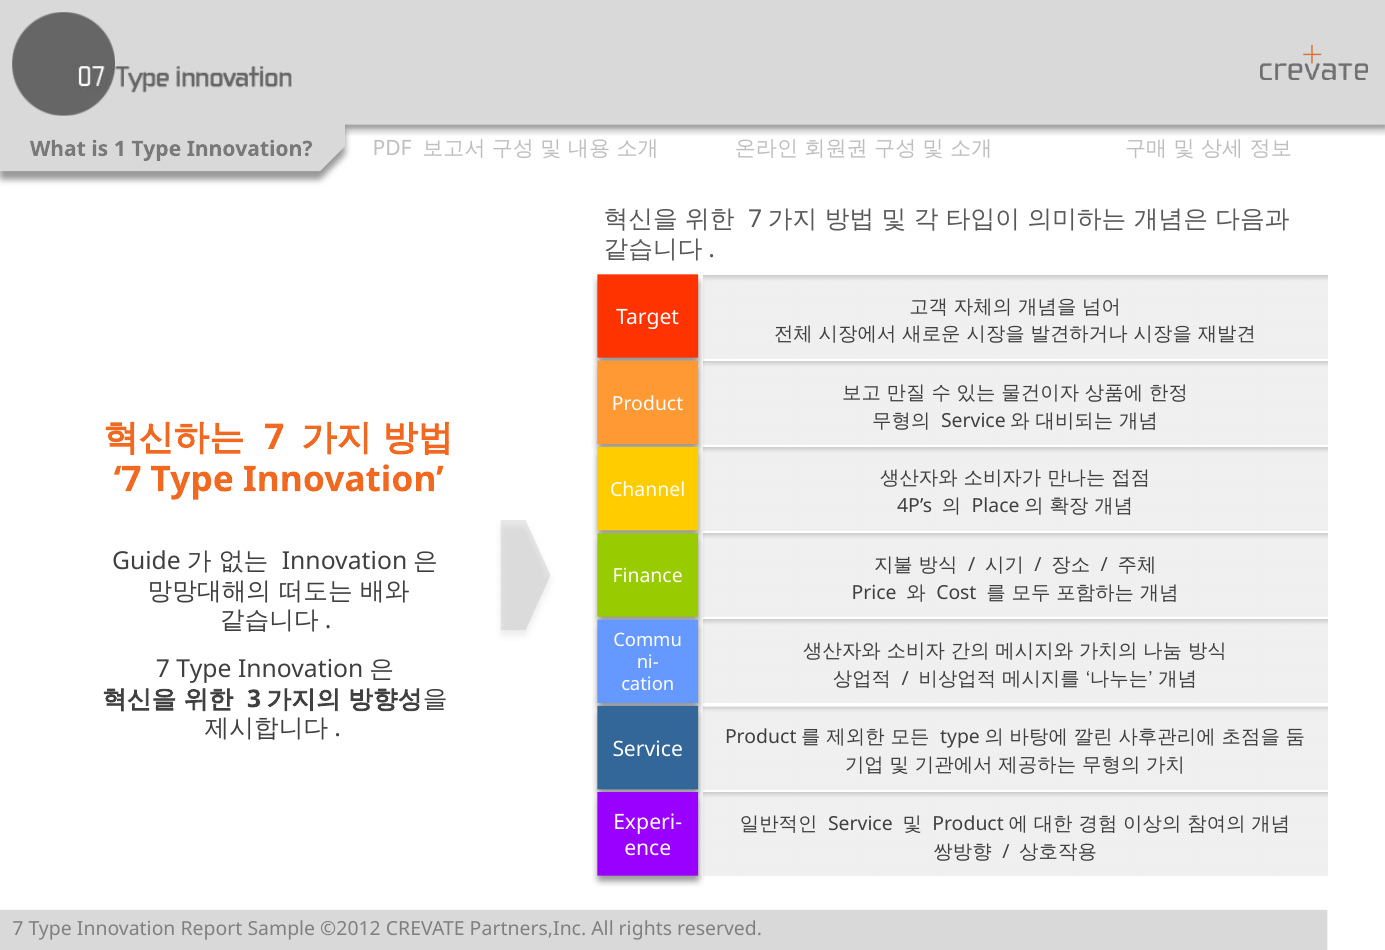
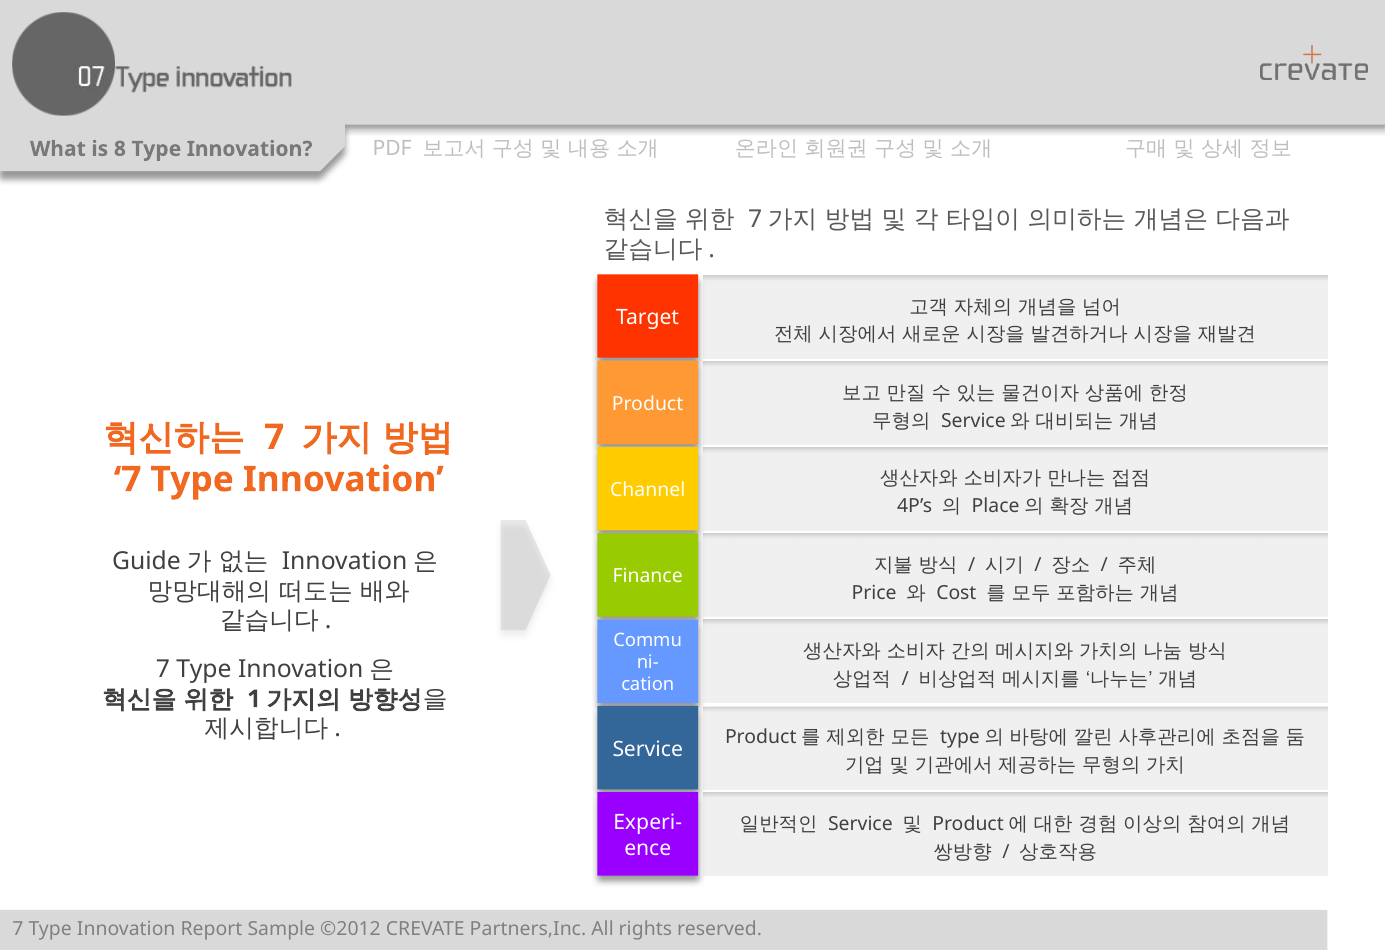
1: 1 -> 8
3: 3 -> 1
